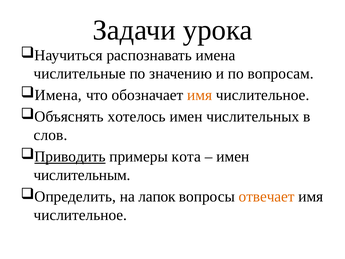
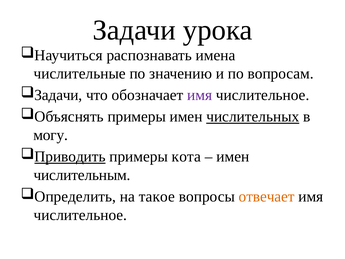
Имена at (58, 95): Имена -> Задачи
имя at (200, 95) colour: orange -> purple
Объяснять хотелось: хотелось -> примеры
числительных underline: none -> present
слов: слов -> могу
лапок: лапок -> такое
